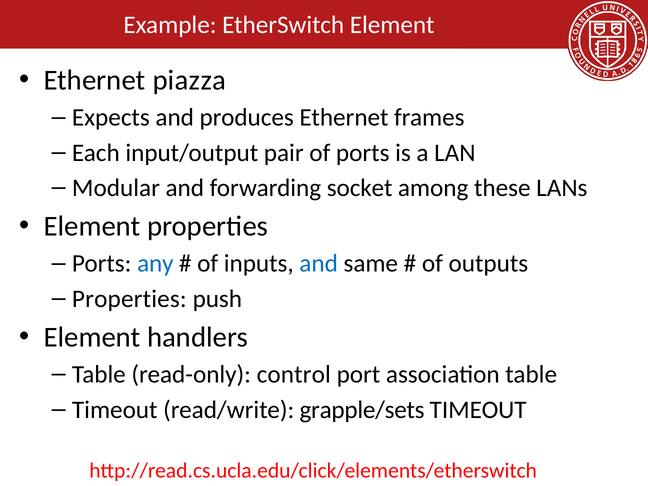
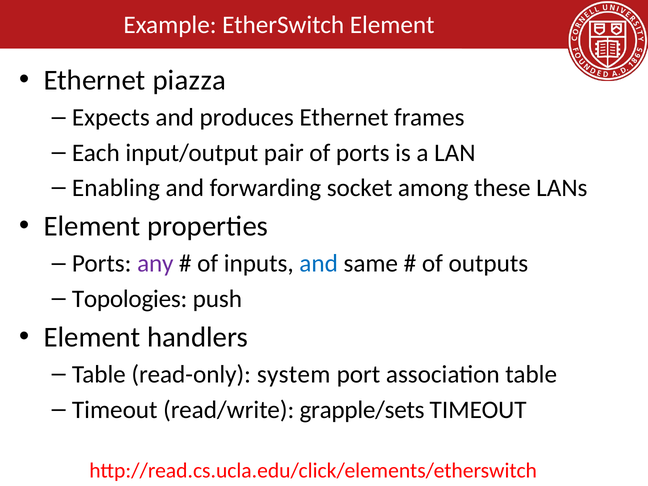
Modular: Modular -> Enabling
any colour: blue -> purple
Properties at (129, 299): Properties -> Topologies
control: control -> system
